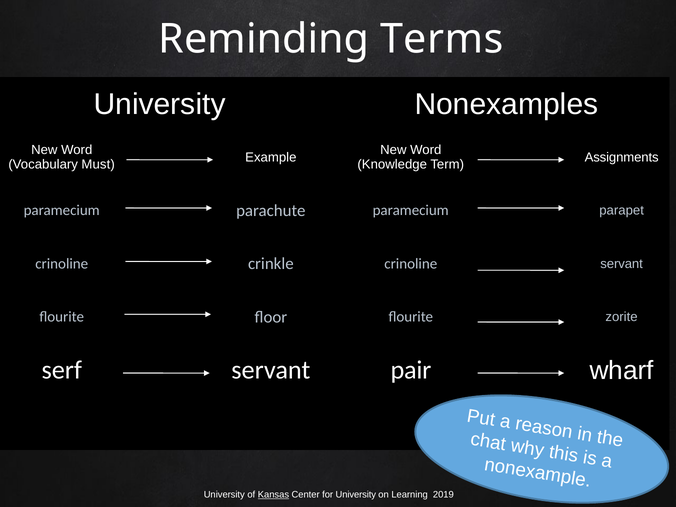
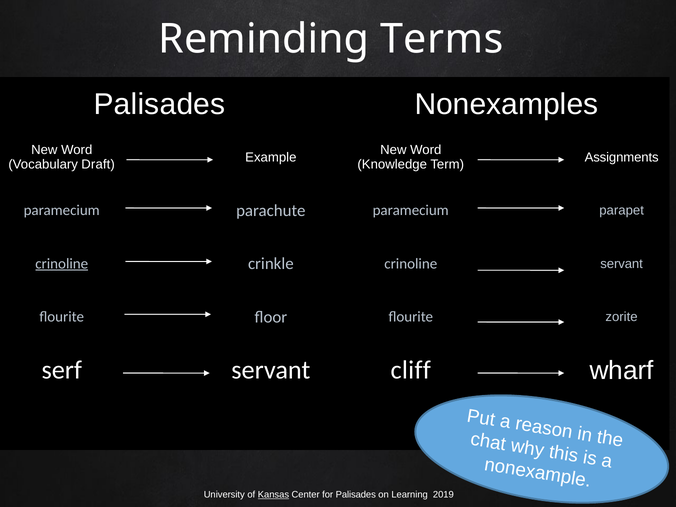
University at (160, 104): University -> Palisades
Must: Must -> Draft
crinoline at (62, 264) underline: none -> present
pair: pair -> cliff
for University: University -> Palisades
